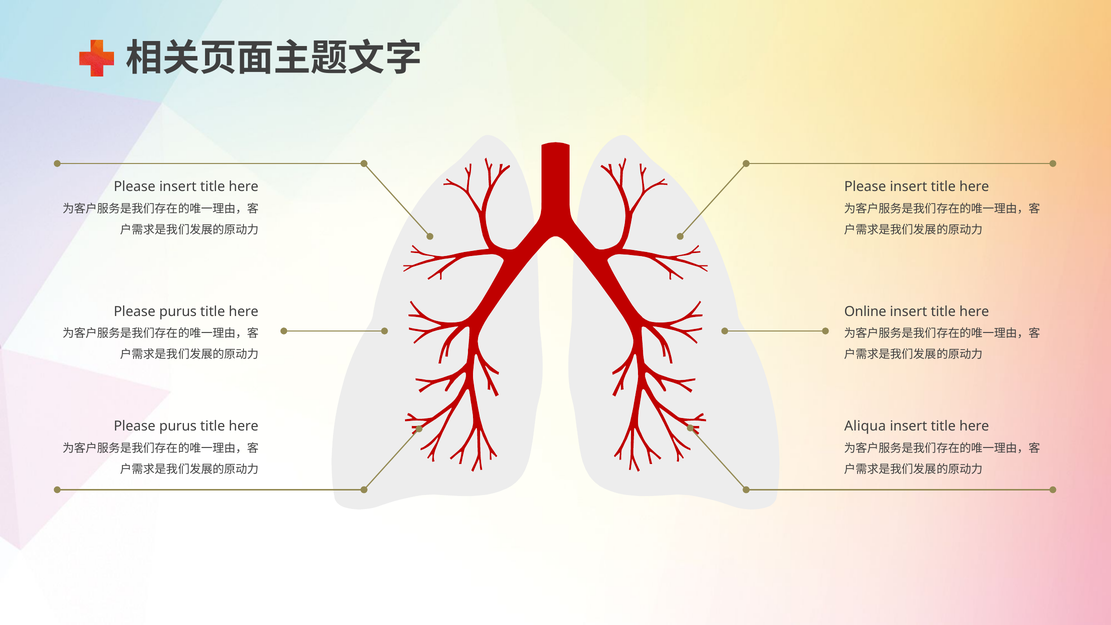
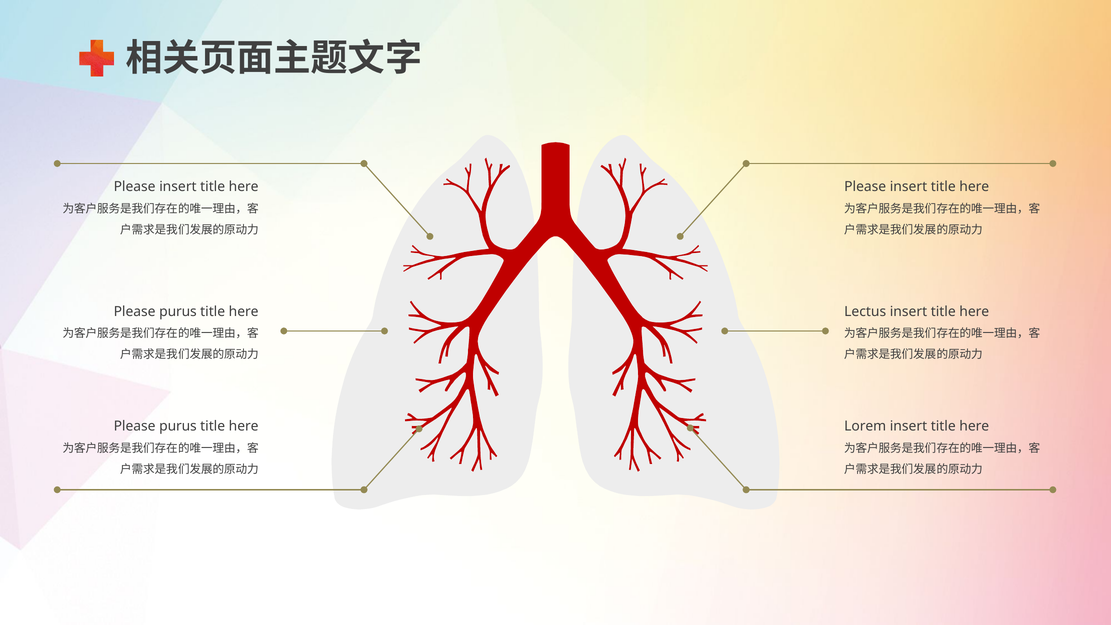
Online: Online -> Lectus
Aliqua: Aliqua -> Lorem
